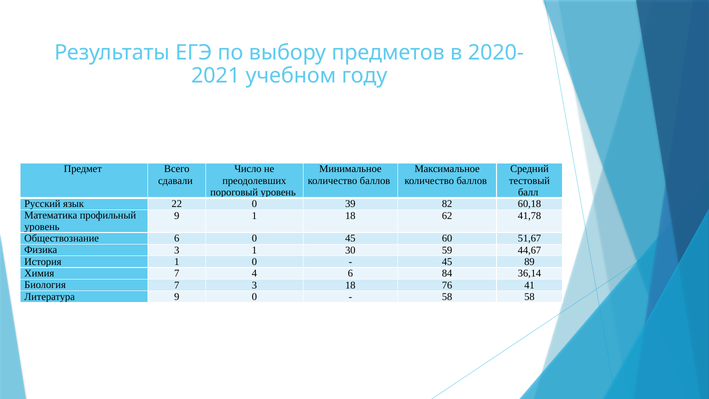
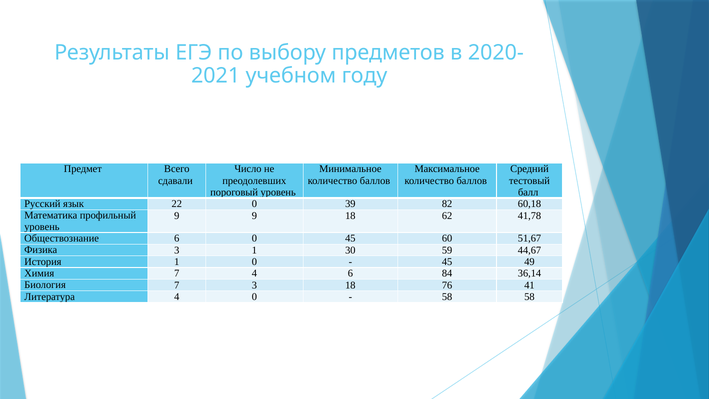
9 1: 1 -> 9
89: 89 -> 49
Литература 9: 9 -> 4
